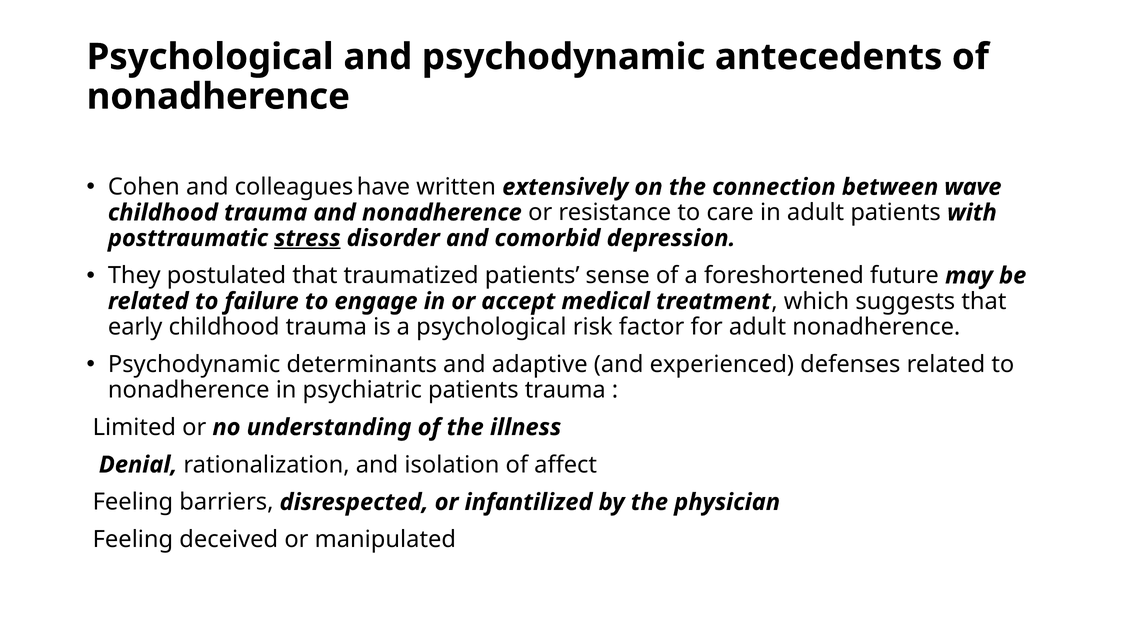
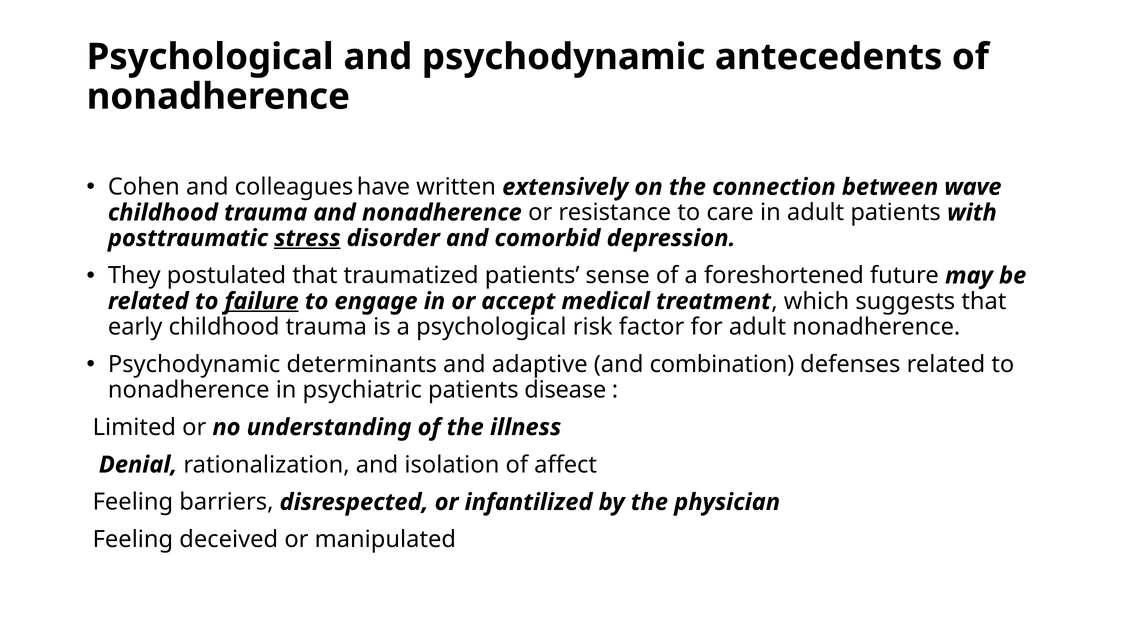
failure underline: none -> present
experienced: experienced -> combination
patients trauma: trauma -> disease
